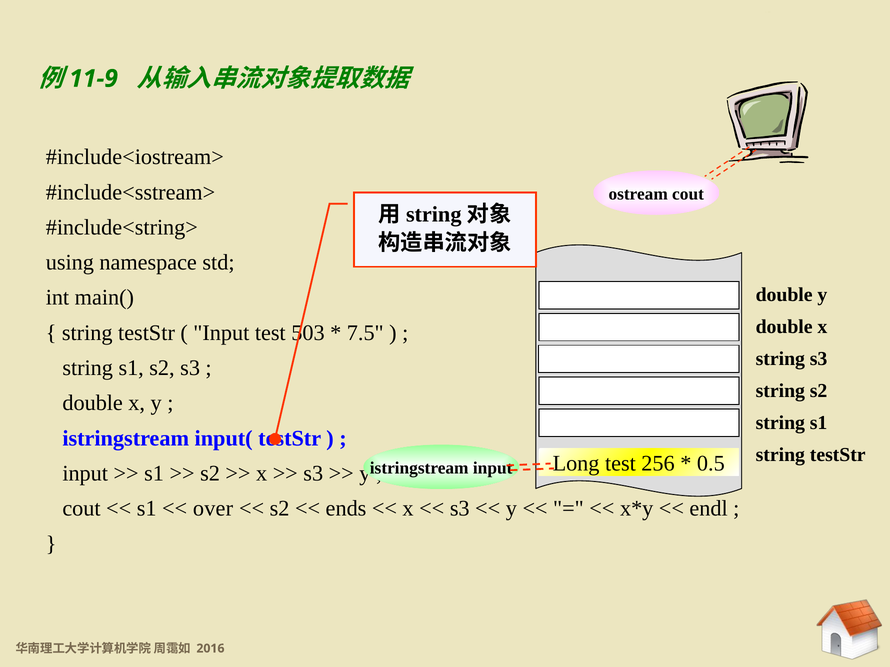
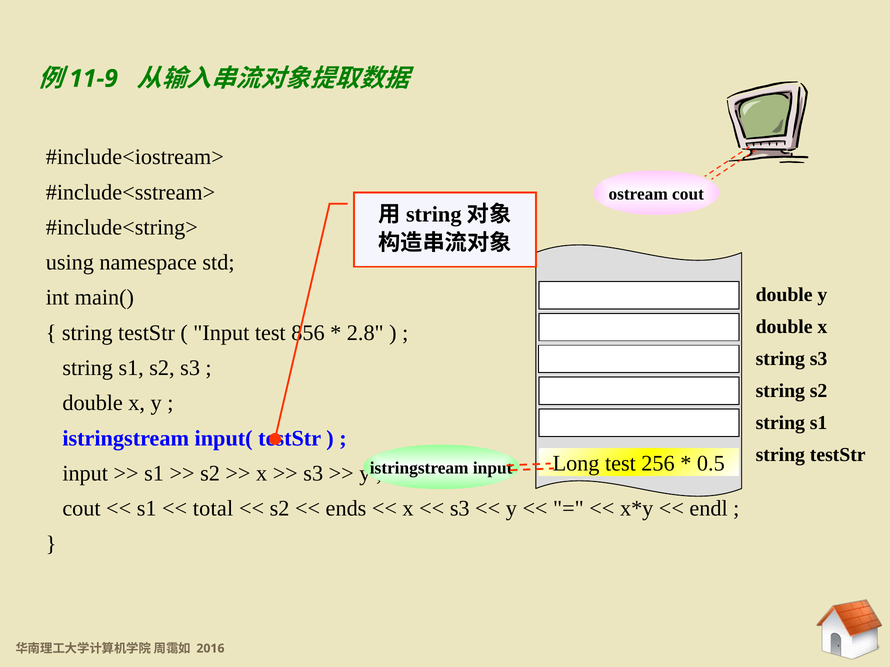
503: 503 -> 856
7.5: 7.5 -> 2.8
over: over -> total
